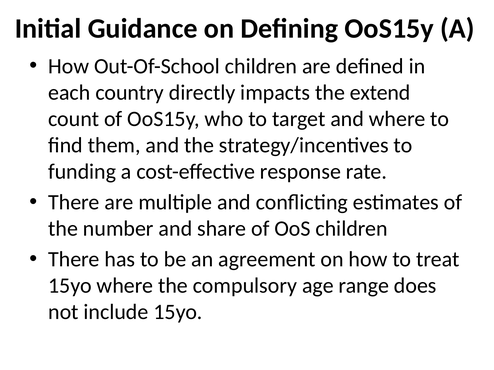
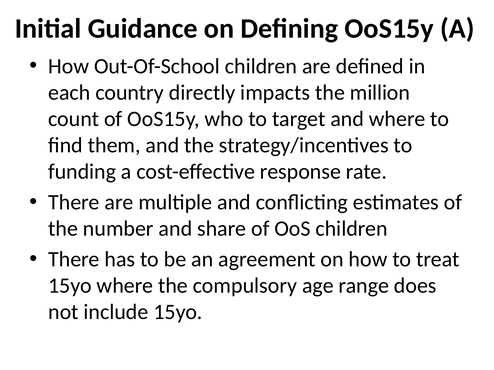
extend: extend -> million
